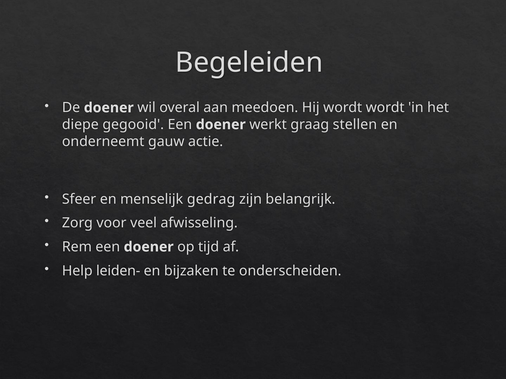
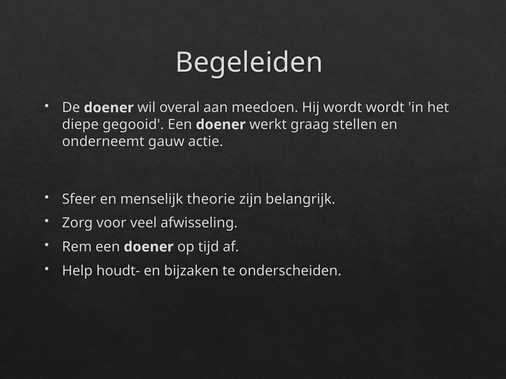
gedrag: gedrag -> theorie
leiden-: leiden- -> houdt-
